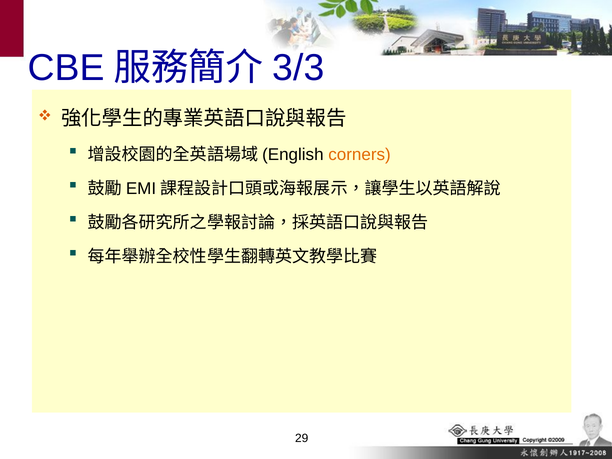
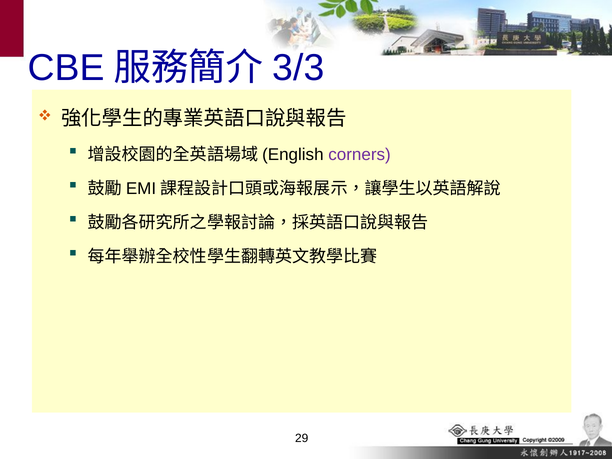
corners colour: orange -> purple
